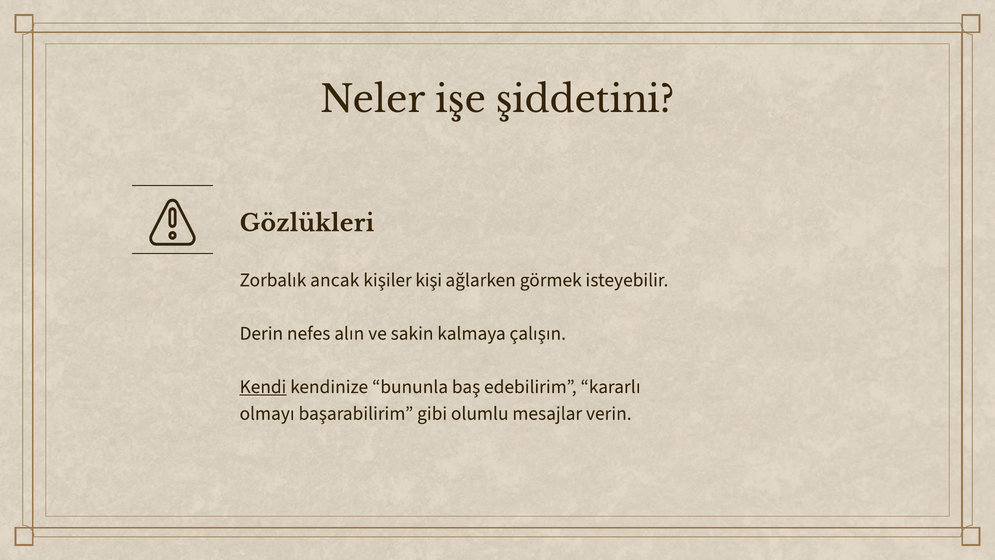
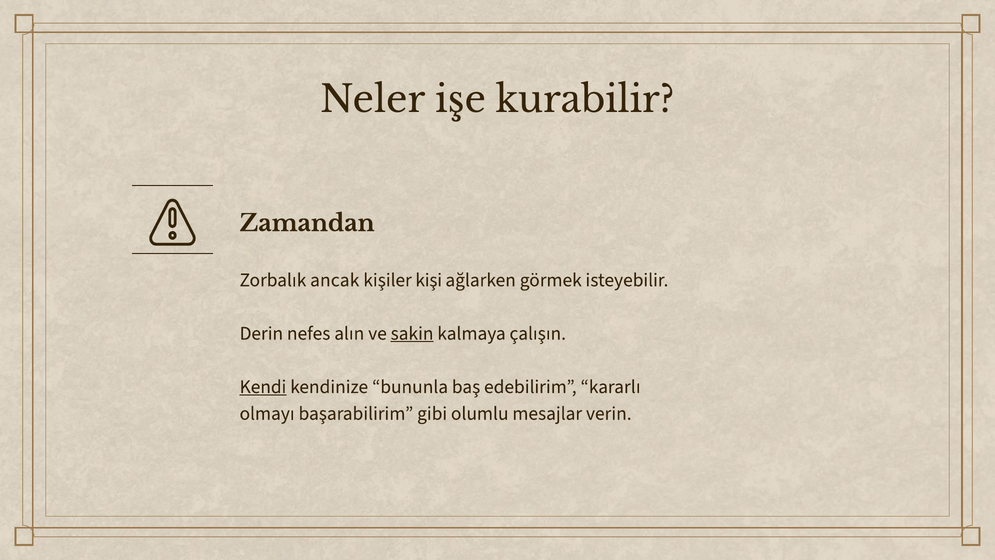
şiddetini: şiddetini -> kurabilir
Gözlükleri: Gözlükleri -> Zamandan
sakin underline: none -> present
